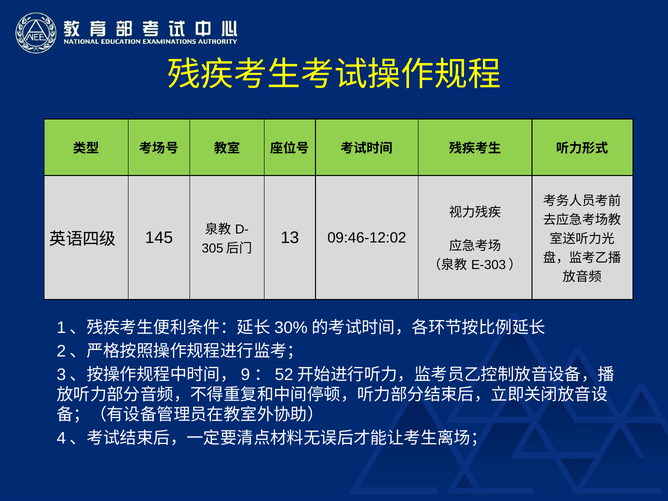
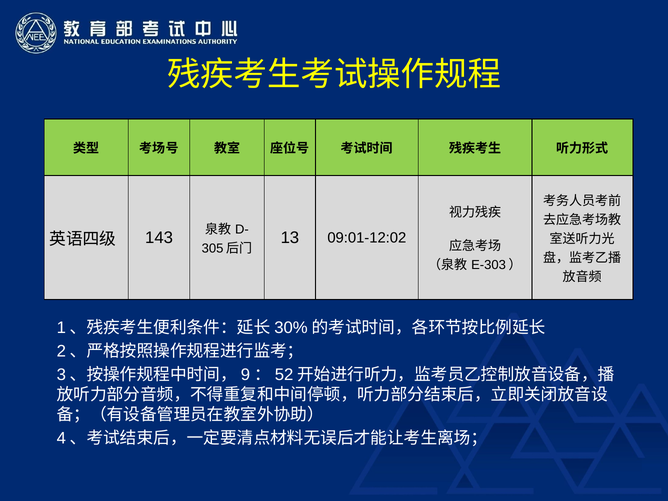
09:46-12:02: 09:46-12:02 -> 09:01-12:02
145: 145 -> 143
